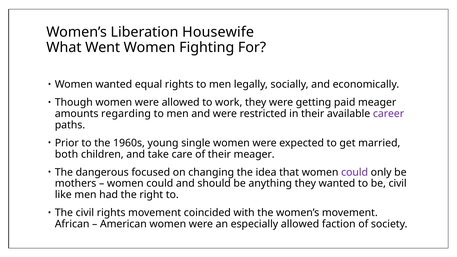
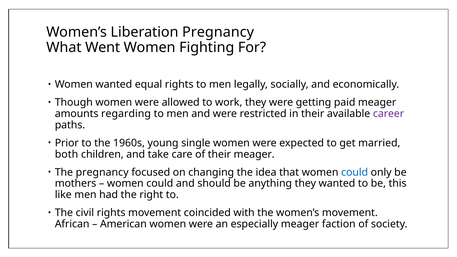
Liberation Housewife: Housewife -> Pregnancy
The dangerous: dangerous -> pregnancy
could at (355, 172) colour: purple -> blue
be civil: civil -> this
especially allowed: allowed -> meager
